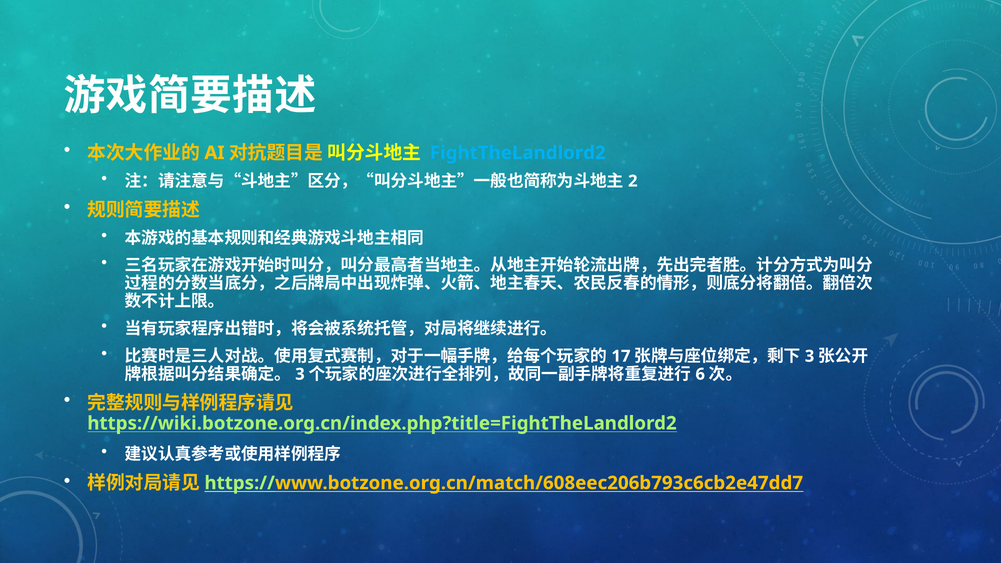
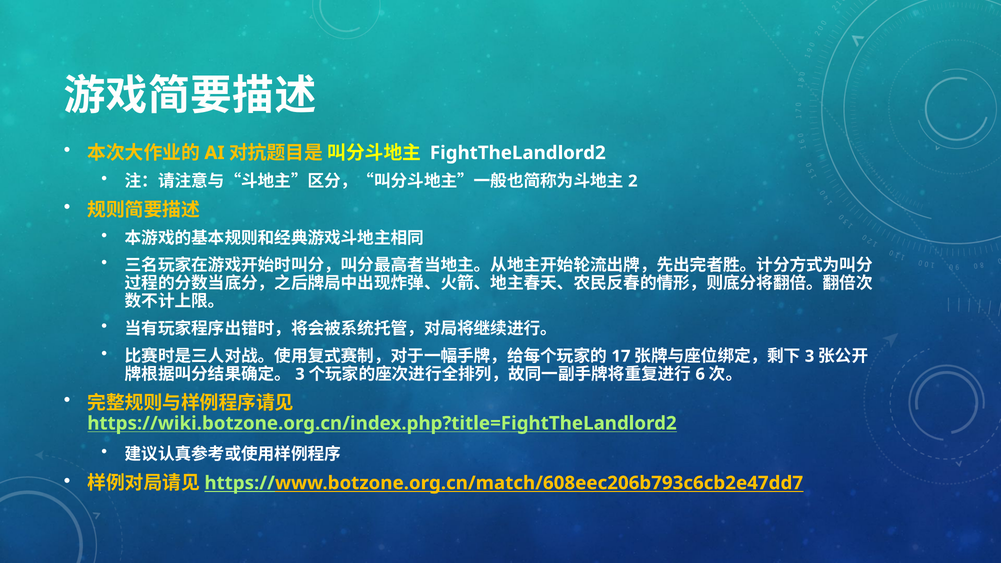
FightTheLandlord2 colour: light blue -> white
